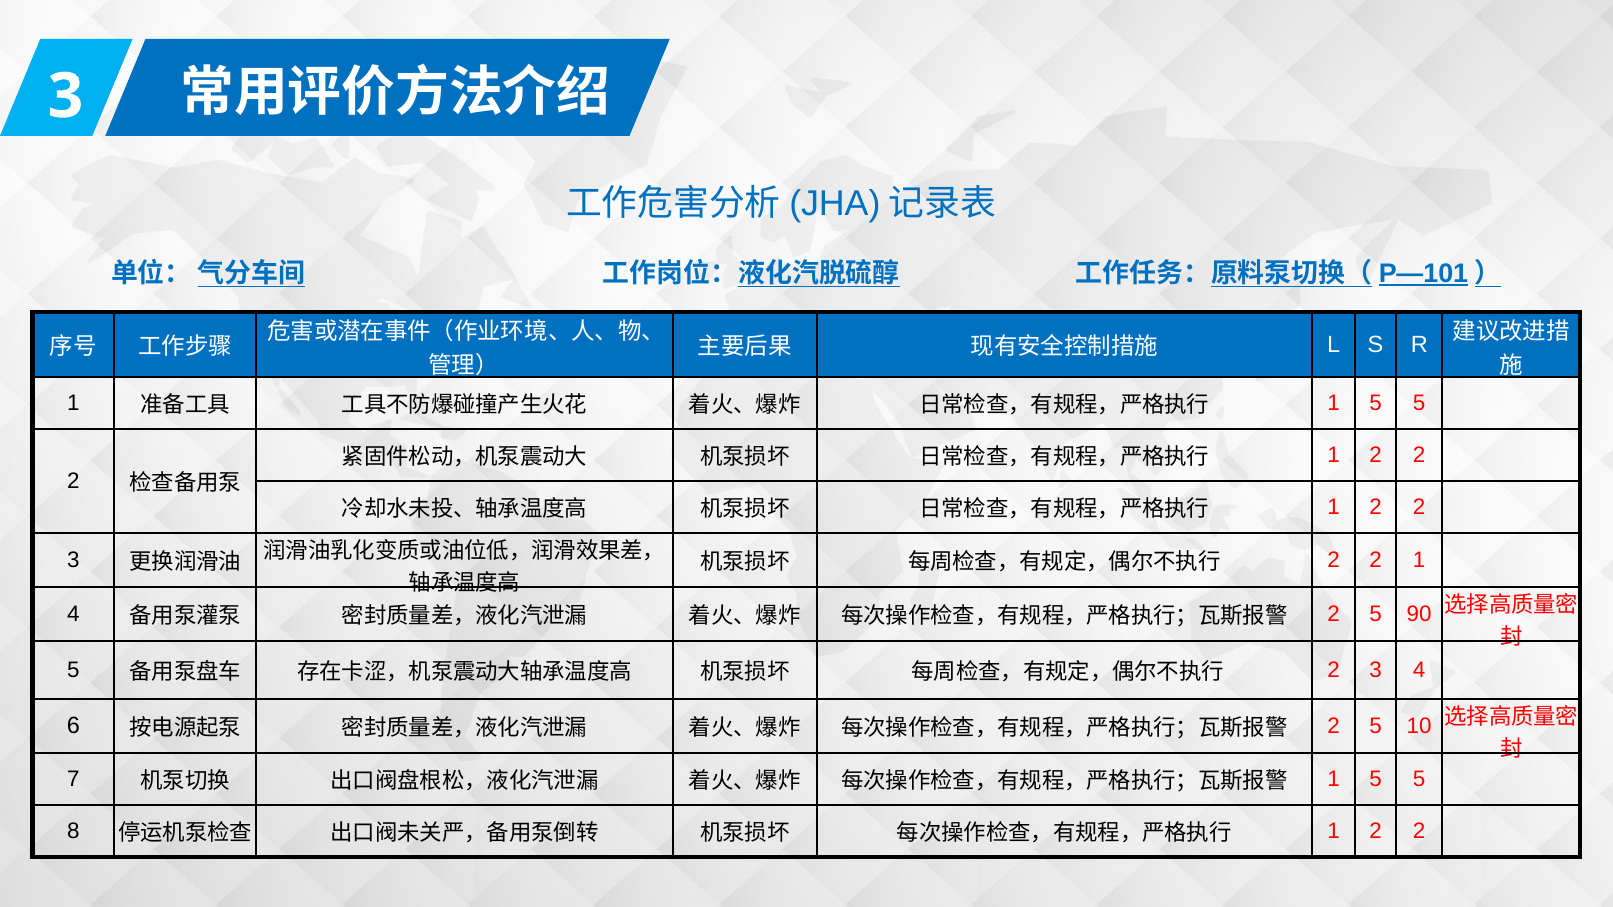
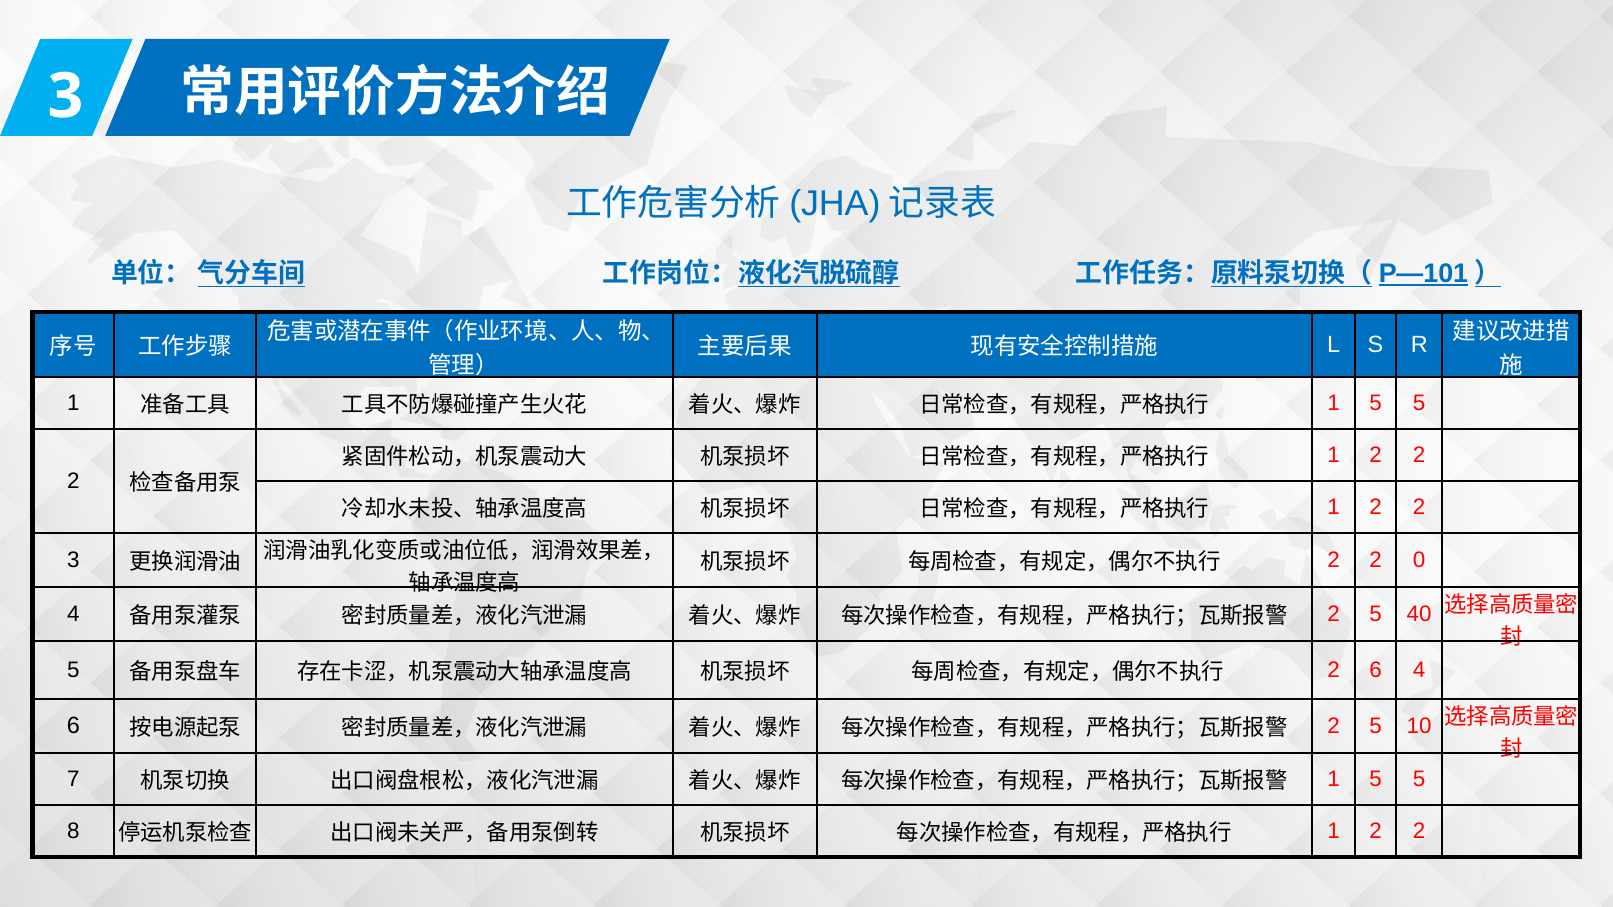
2 1: 1 -> 0
90: 90 -> 40
3 at (1376, 670): 3 -> 6
